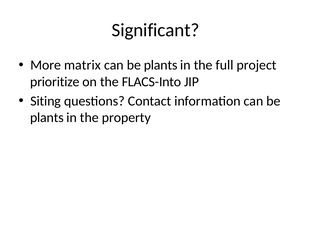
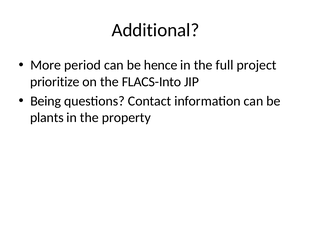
Significant: Significant -> Additional
matrix: matrix -> period
plants at (161, 65): plants -> hence
Siting: Siting -> Being
